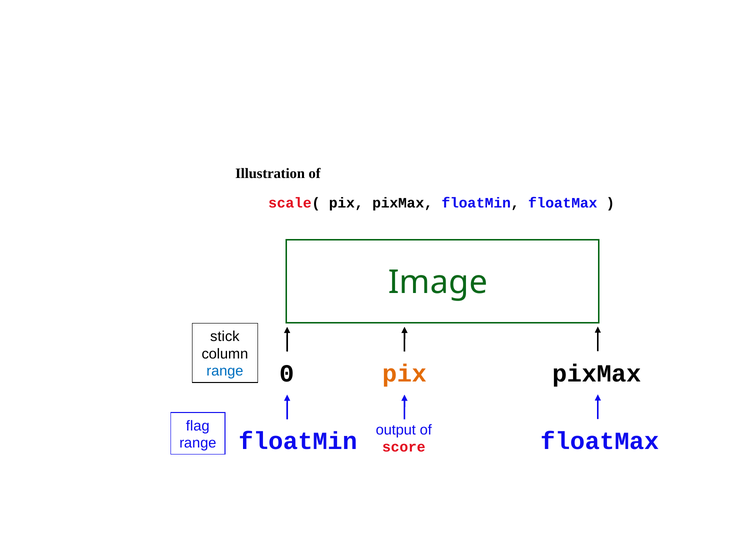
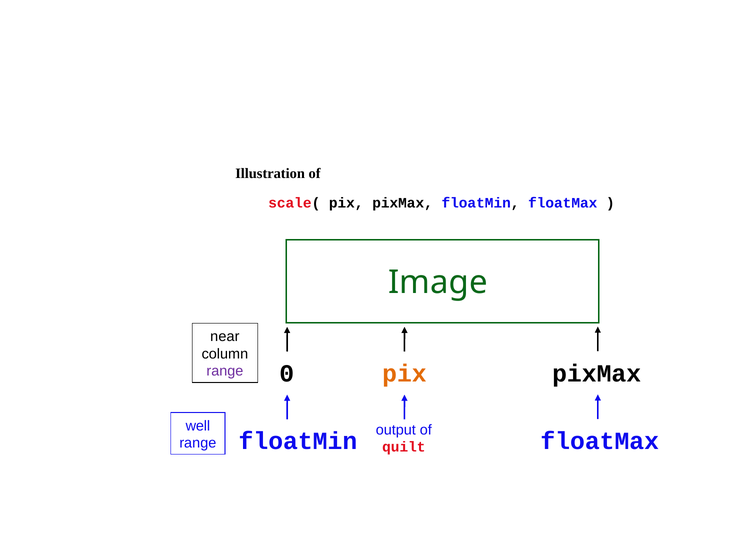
stick: stick -> near
range at (225, 372) colour: blue -> purple
flag: flag -> well
score: score -> quilt
